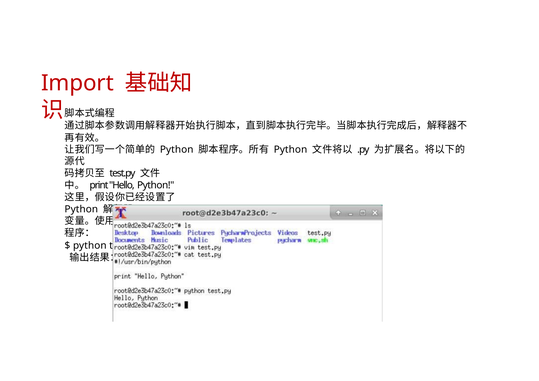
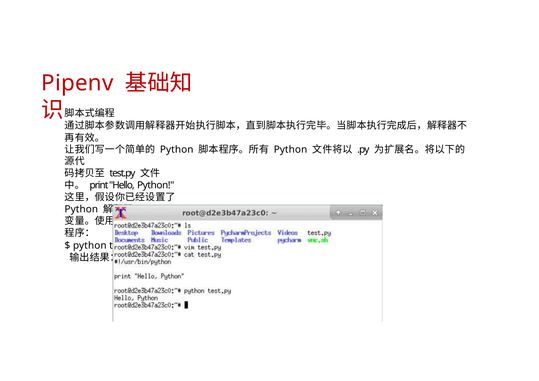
Import: Import -> Pipenv
